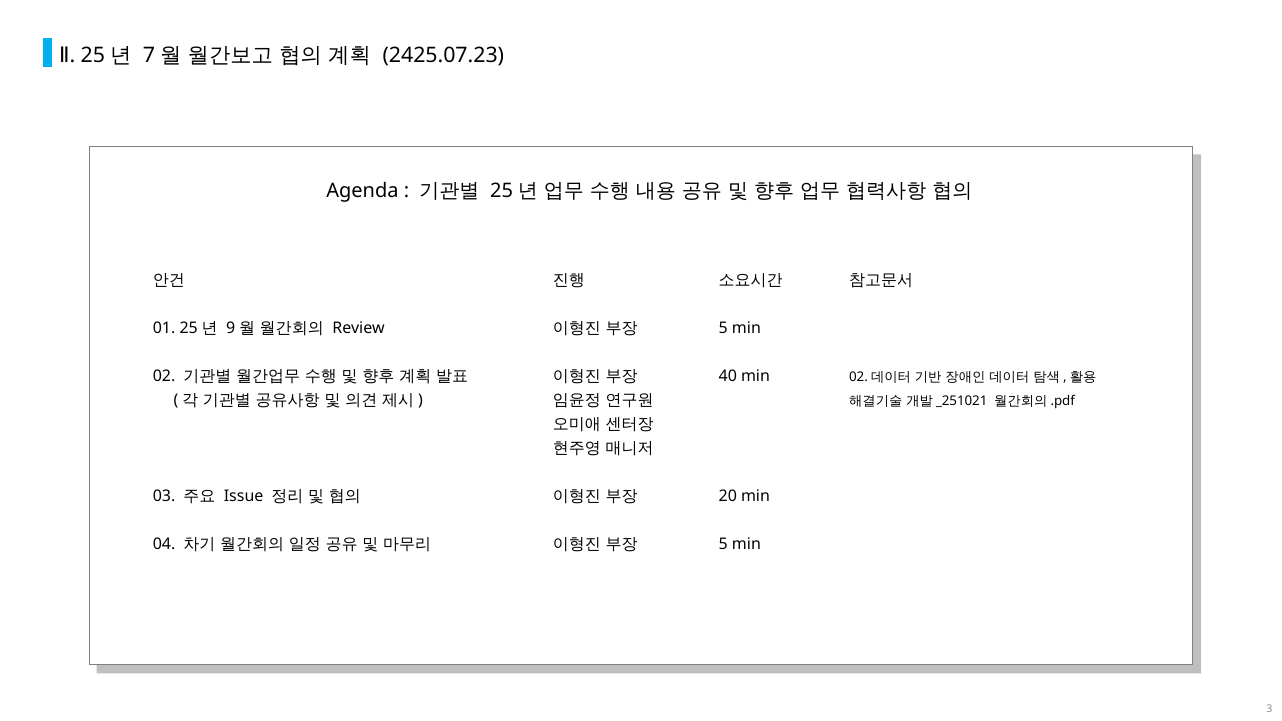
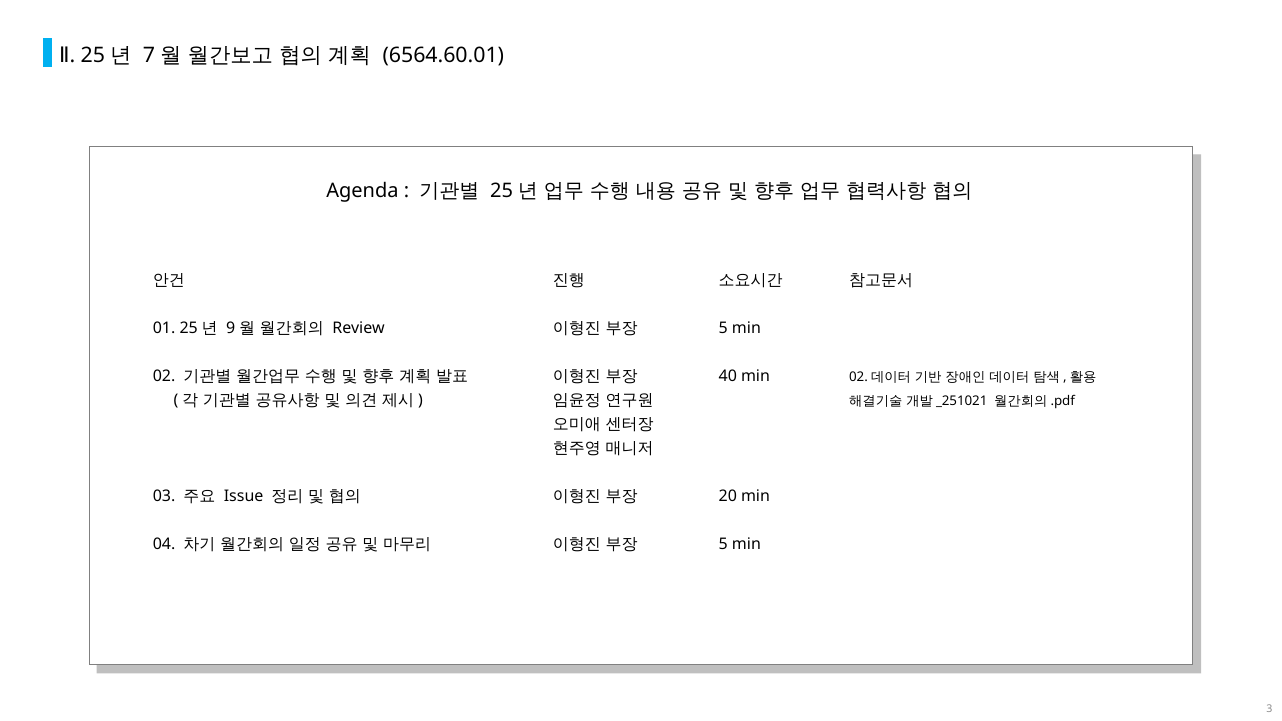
2425.07.23: 2425.07.23 -> 6564.60.01
